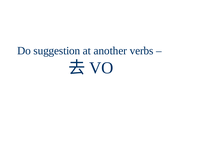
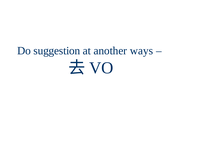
verbs: verbs -> ways
